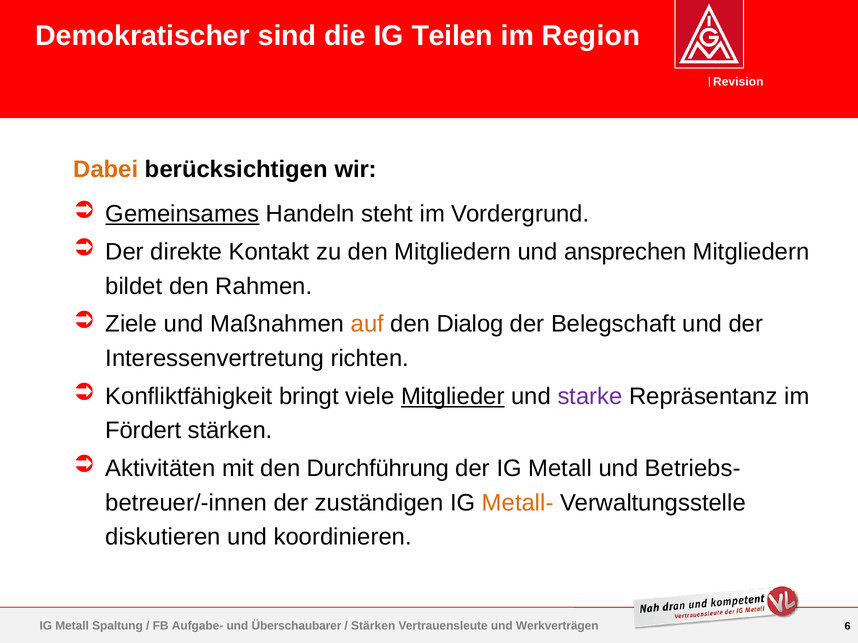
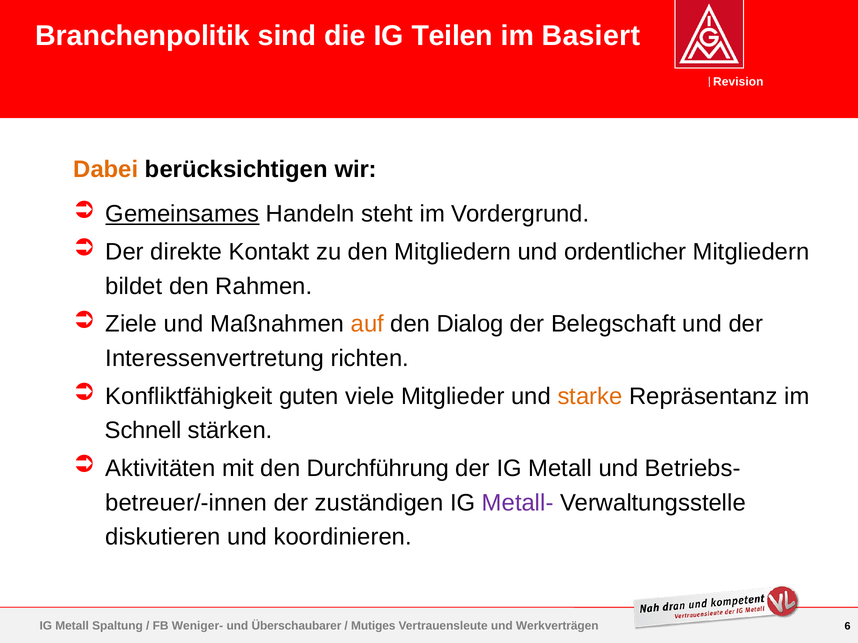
Demokratischer: Demokratischer -> Branchenpolitik
Region: Region -> Basiert
ansprechen: ansprechen -> ordentlicher
bringt: bringt -> guten
Mitglieder underline: present -> none
starke colour: purple -> orange
Fördert: Fördert -> Schnell
Metall- colour: orange -> purple
Aufgabe-: Aufgabe- -> Weniger-
Stärken at (373, 626): Stärken -> Mutiges
